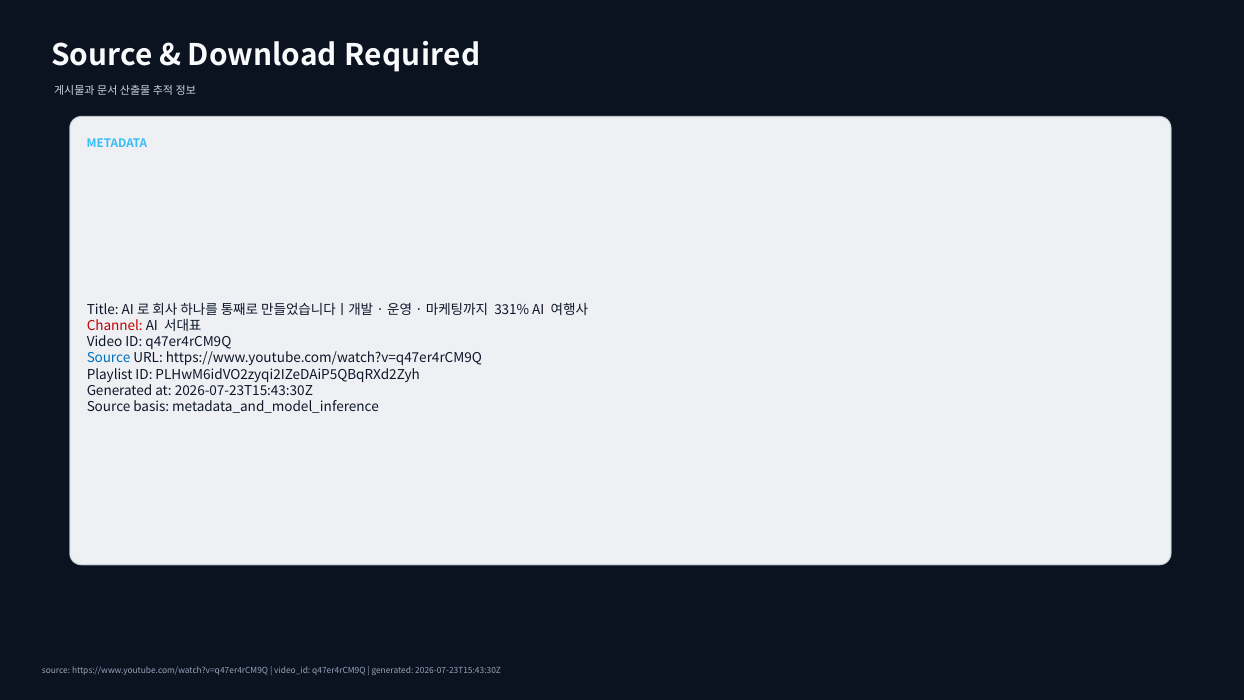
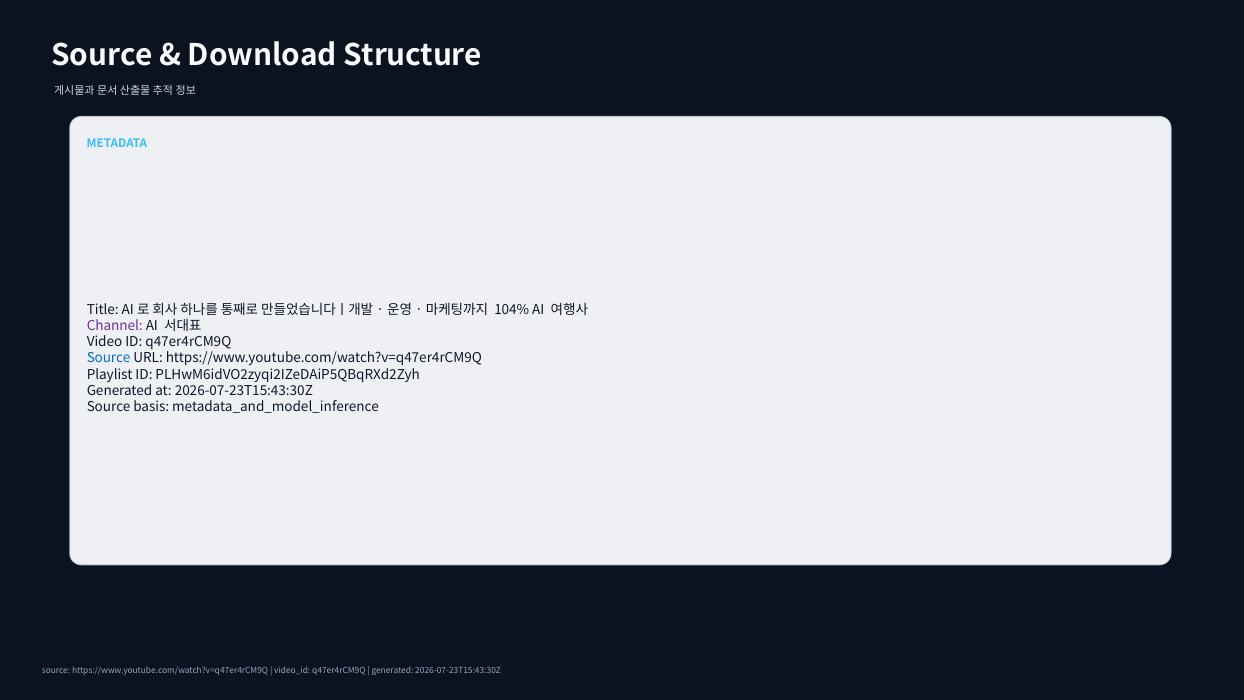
Required: Required -> Structure
331%: 331% -> 104%
Channel colour: red -> purple
